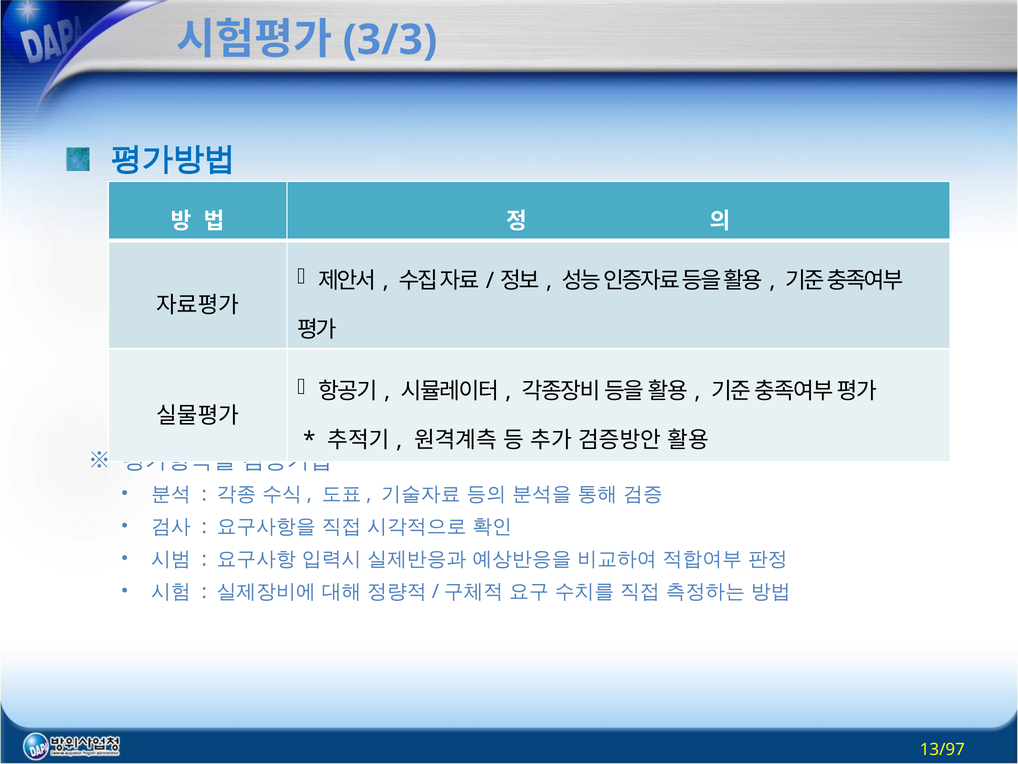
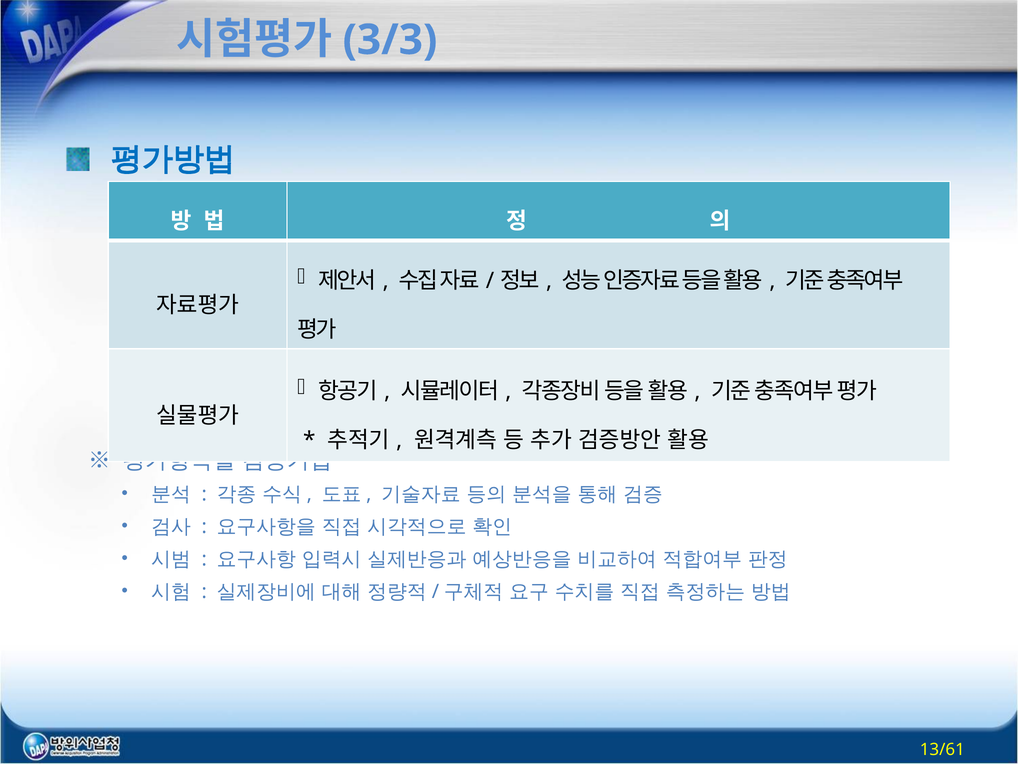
13/97: 13/97 -> 13/61
